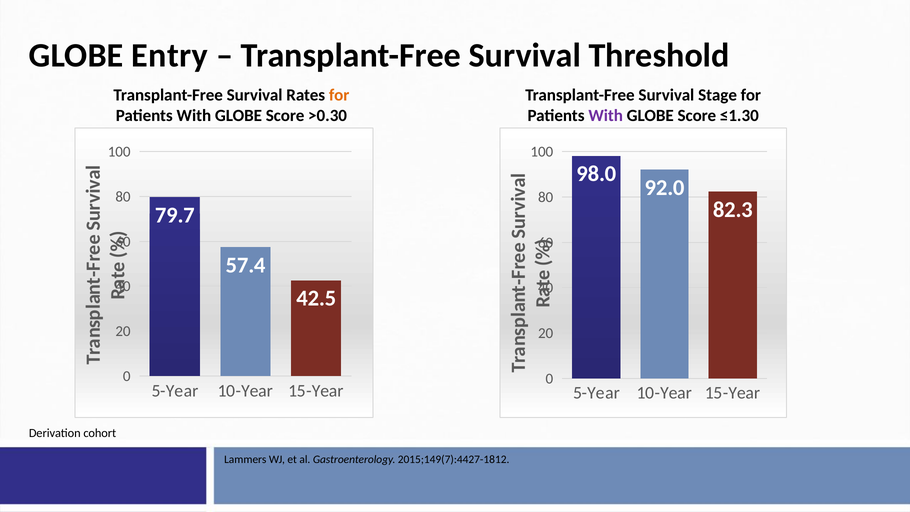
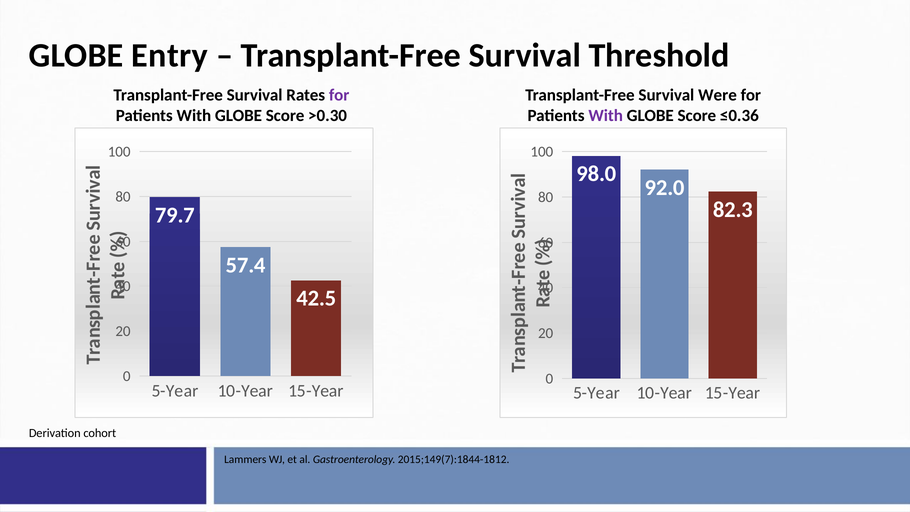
for at (339, 95) colour: orange -> purple
Stage: Stage -> Were
≤1.30: ≤1.30 -> ≤0.36
2015;149(7):4427-1812: 2015;149(7):4427-1812 -> 2015;149(7):1844-1812
